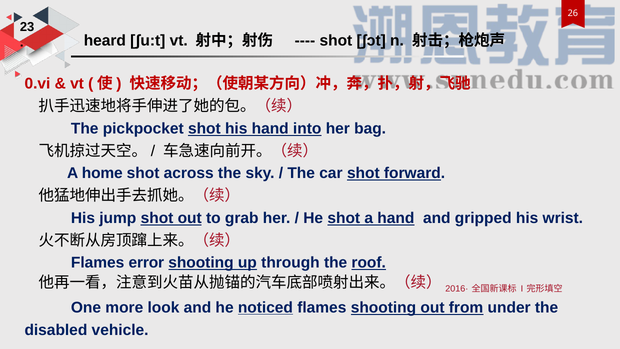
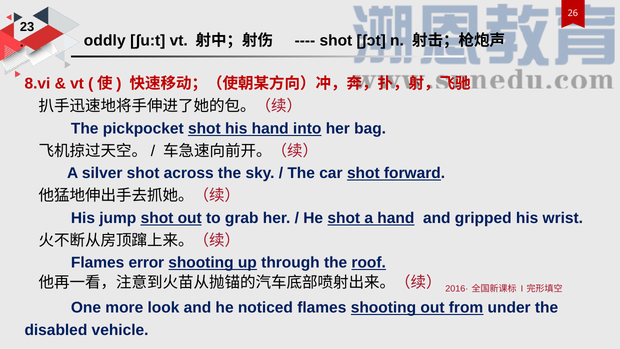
heard: heard -> oddly
0.vi: 0.vi -> 8.vi
home: home -> silver
noticed underline: present -> none
